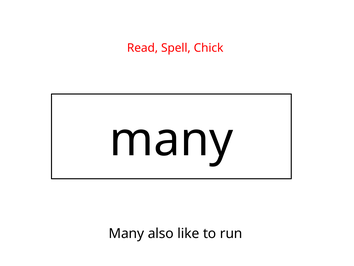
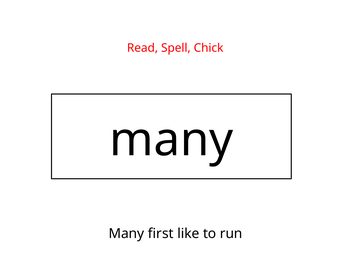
also: also -> first
